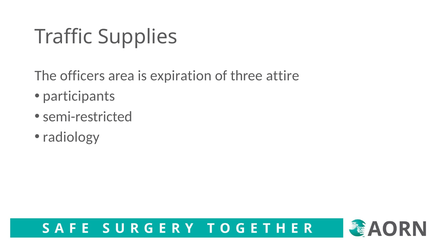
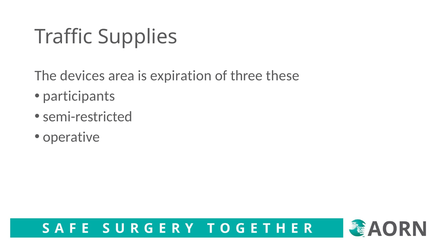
officers: officers -> devices
attire: attire -> these
radiology: radiology -> operative
